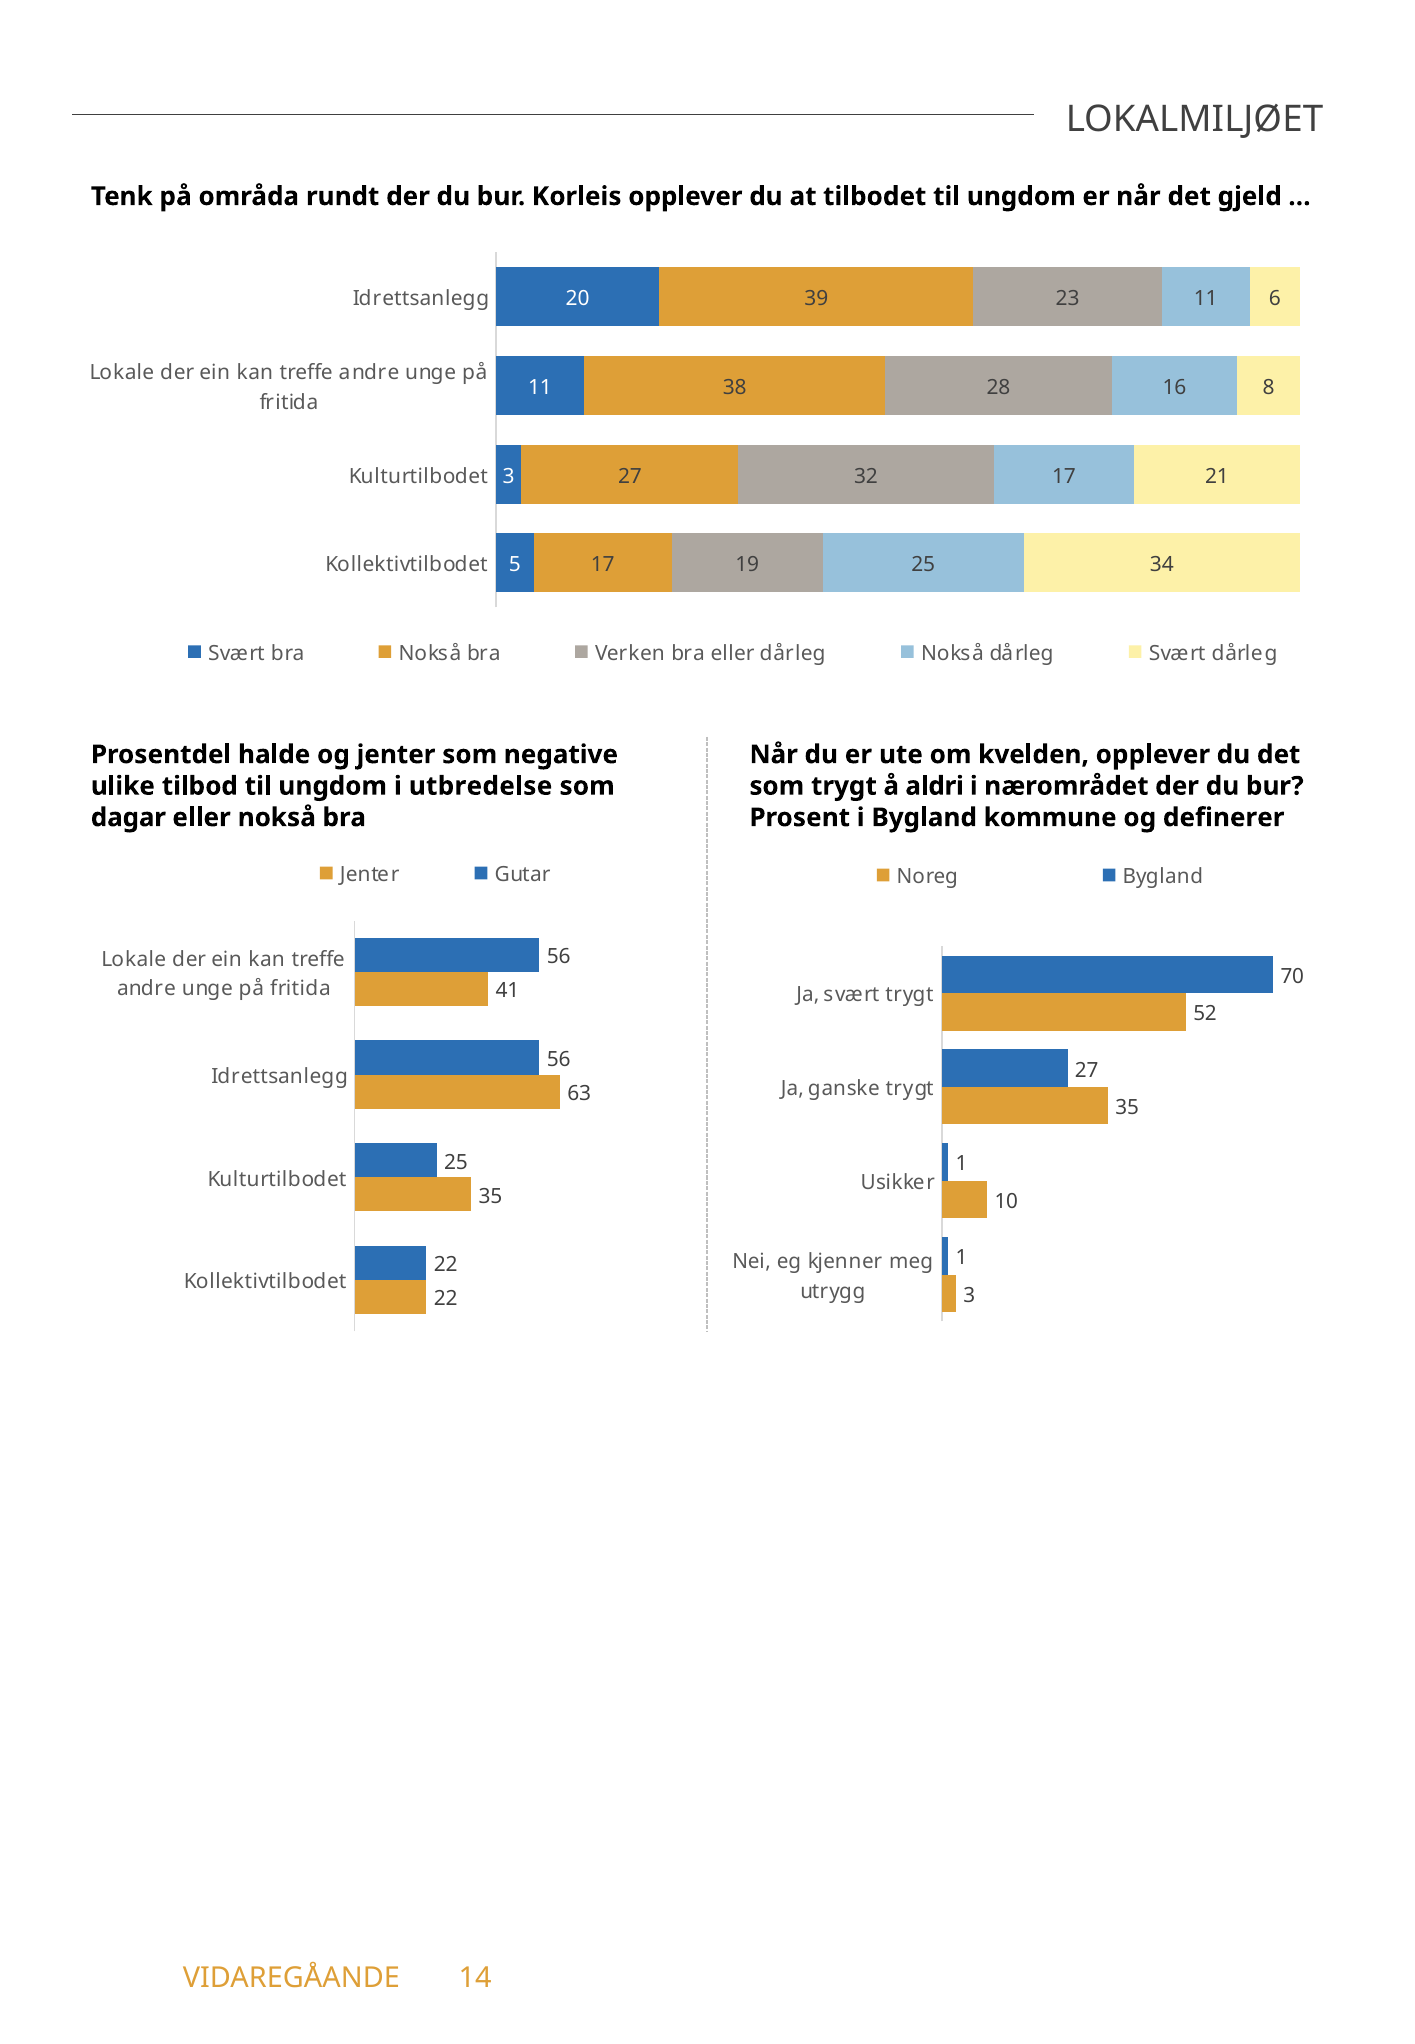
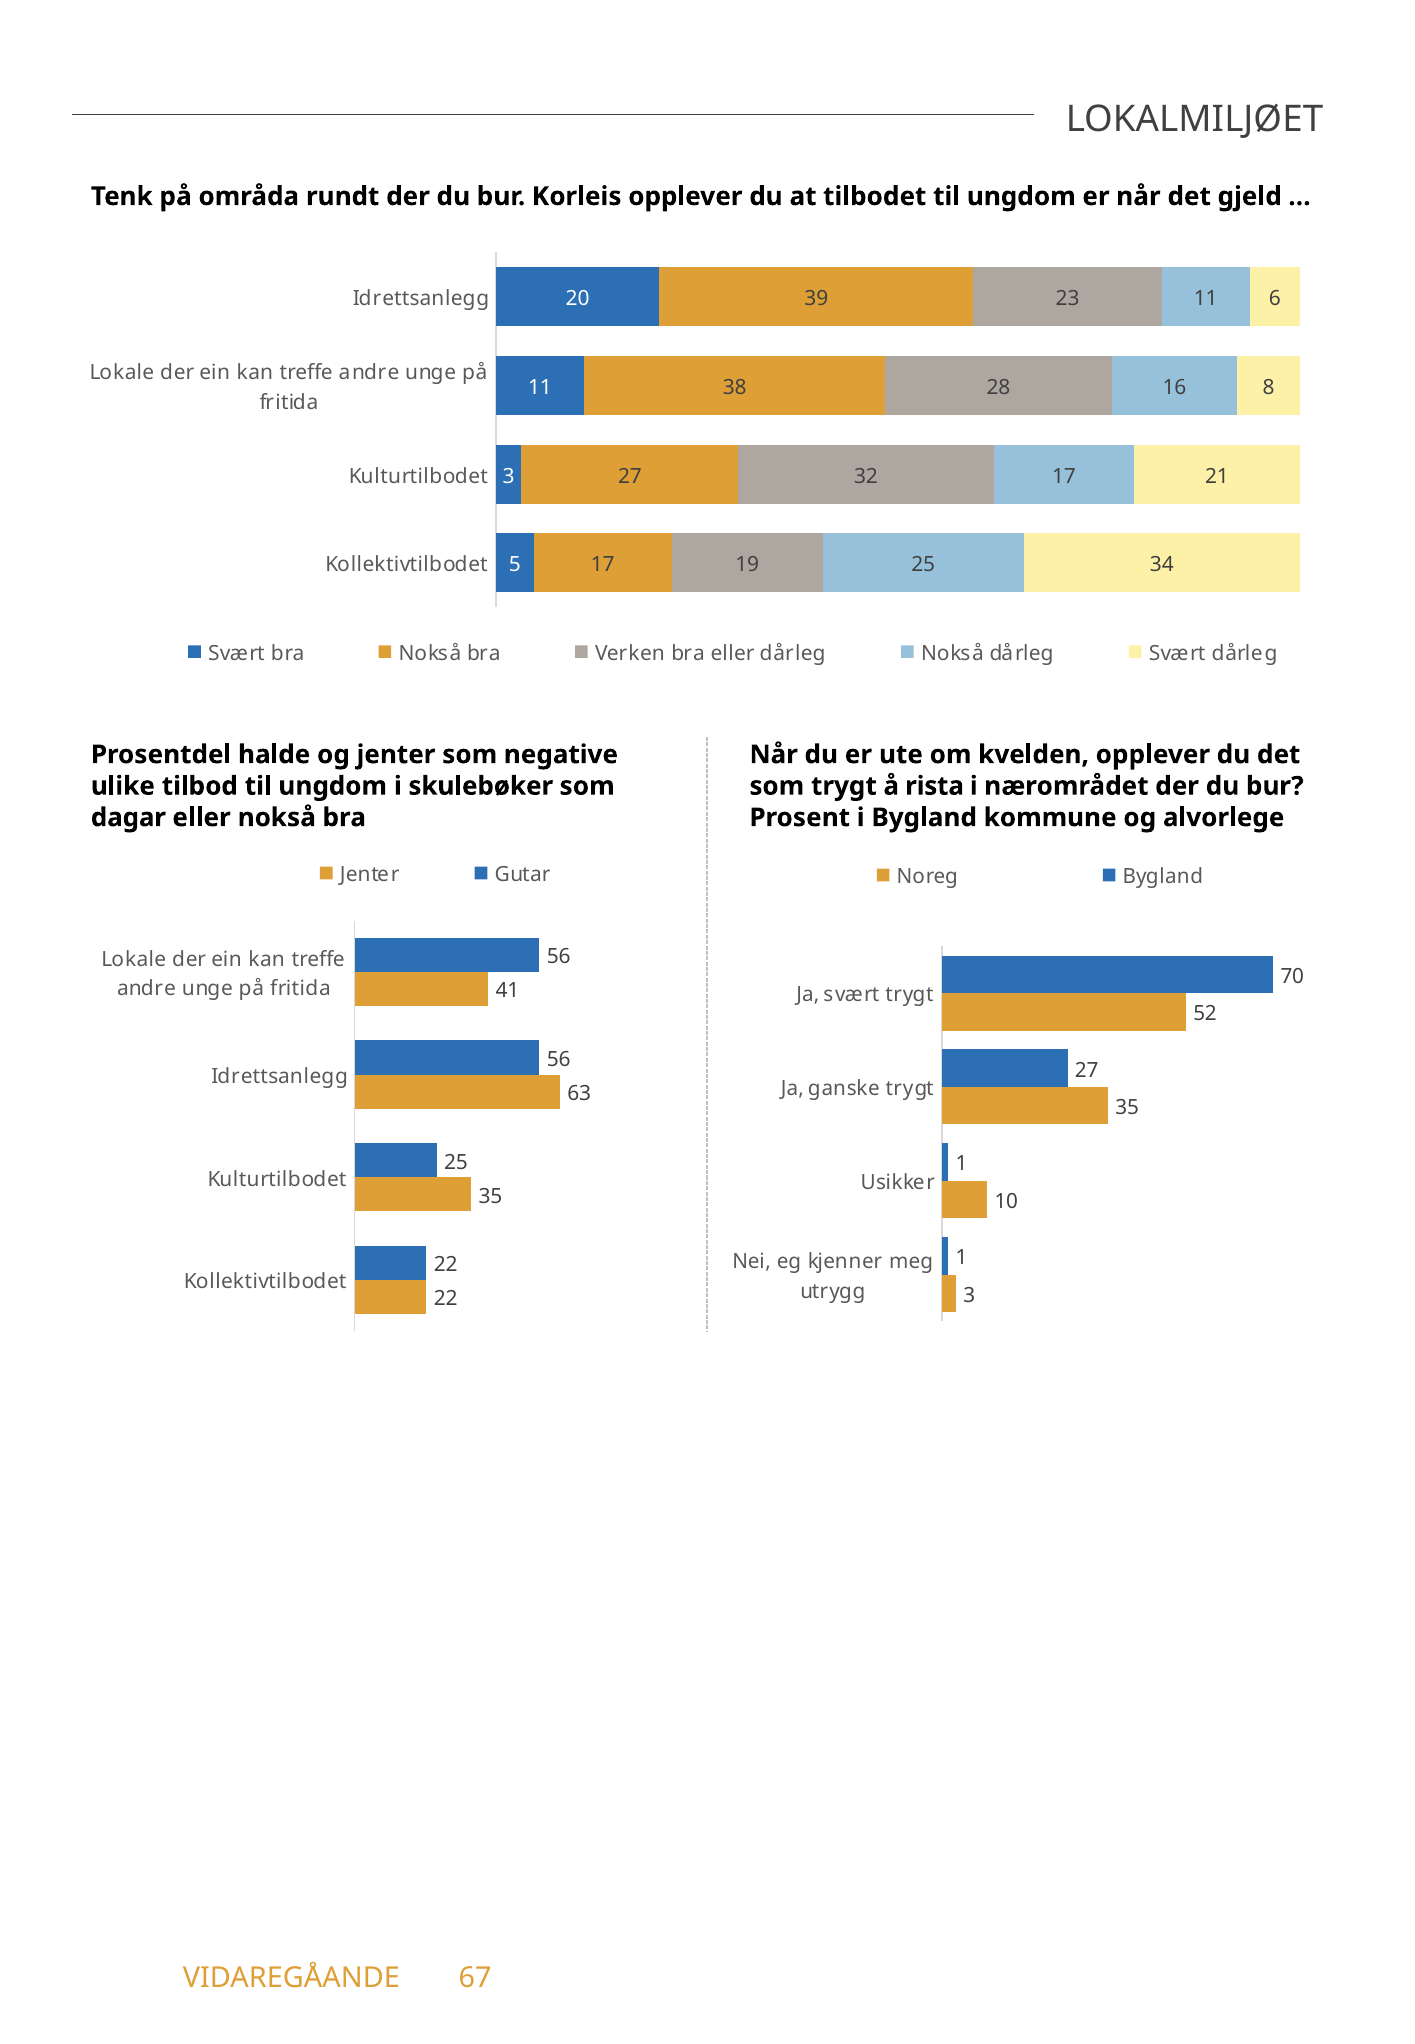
utbredelse: utbredelse -> skulebøker
aldri: aldri -> rista
definerer: definerer -> alvorlege
14: 14 -> 67
